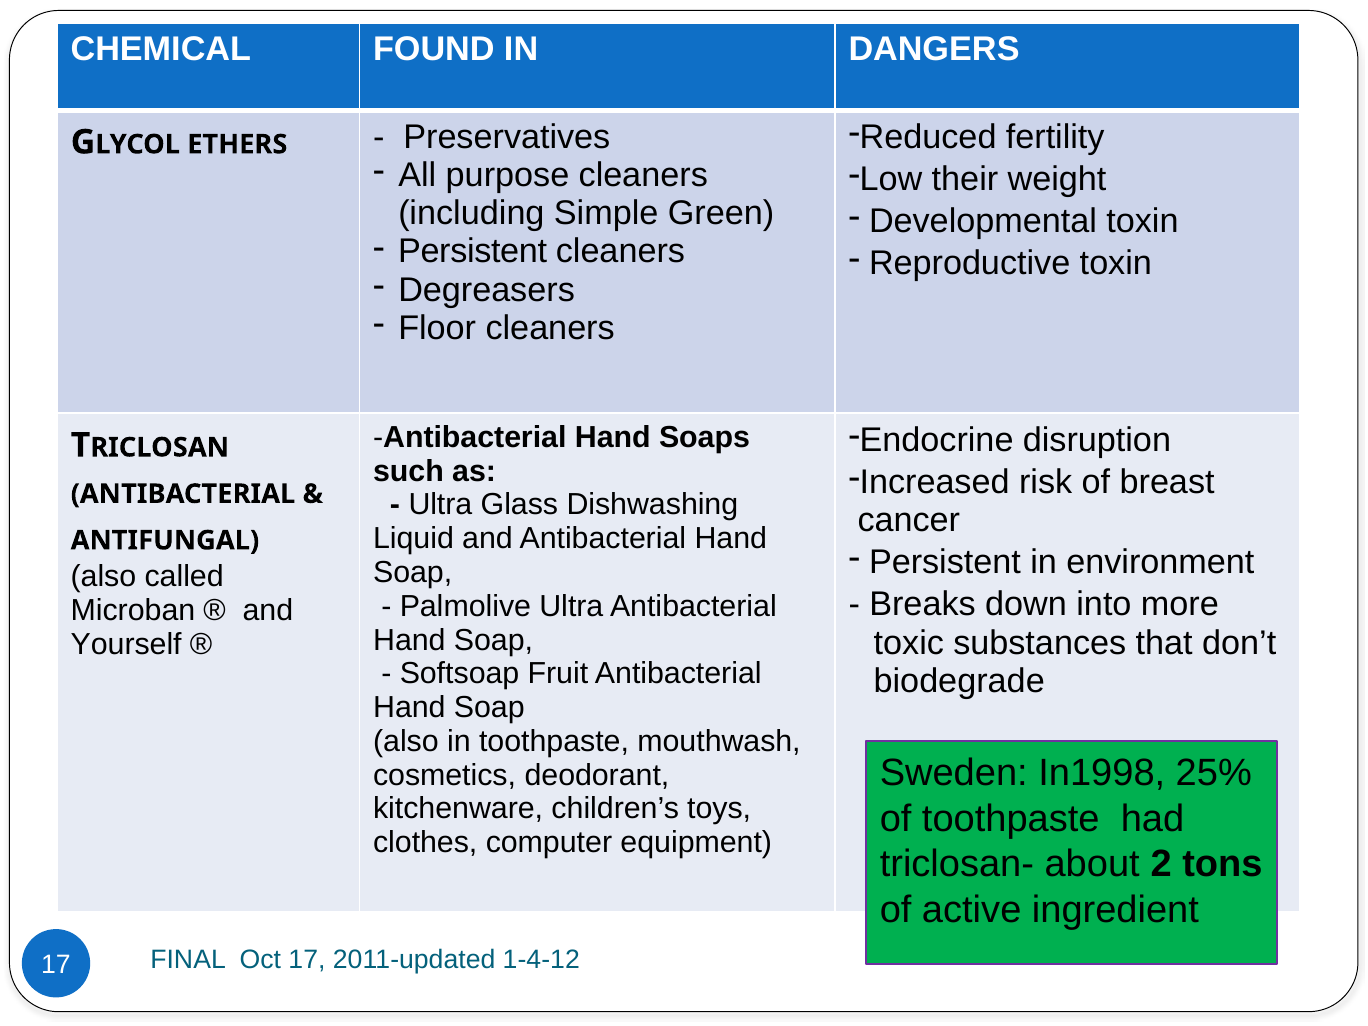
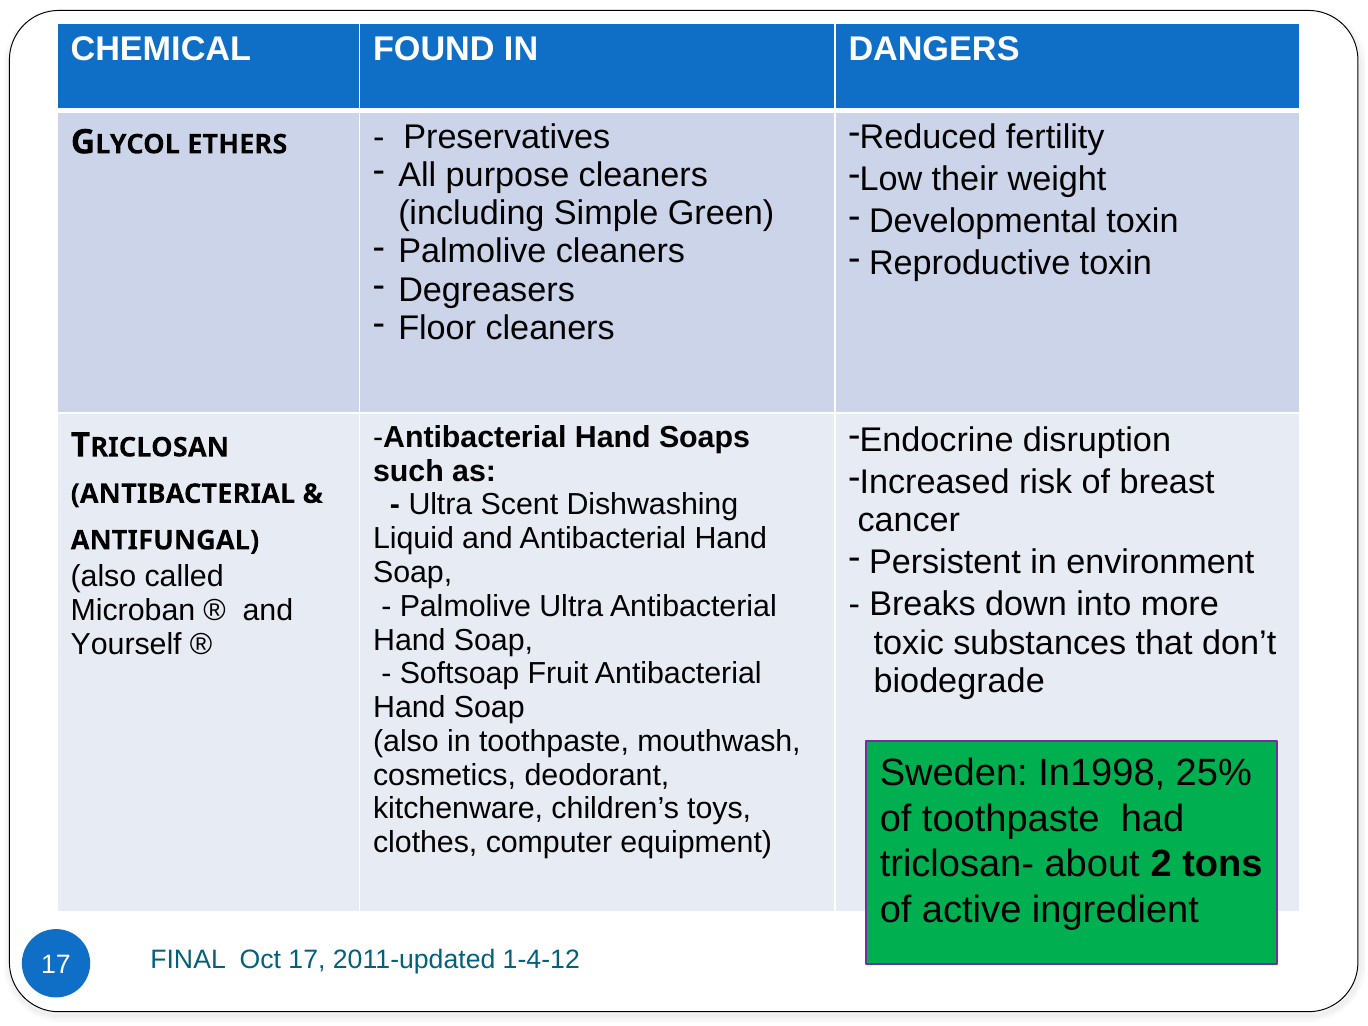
Persistent at (473, 252): Persistent -> Palmolive
Glass: Glass -> Scent
